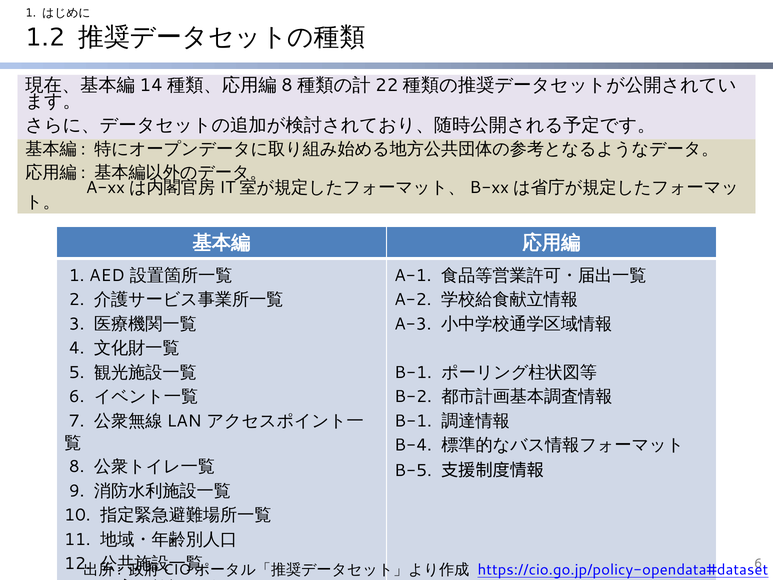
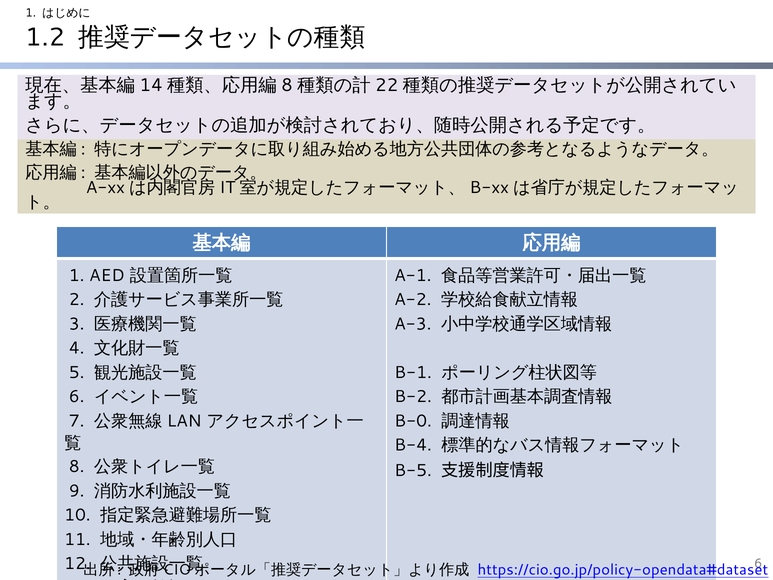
B-1 at (413, 421): B-1 -> B-0
